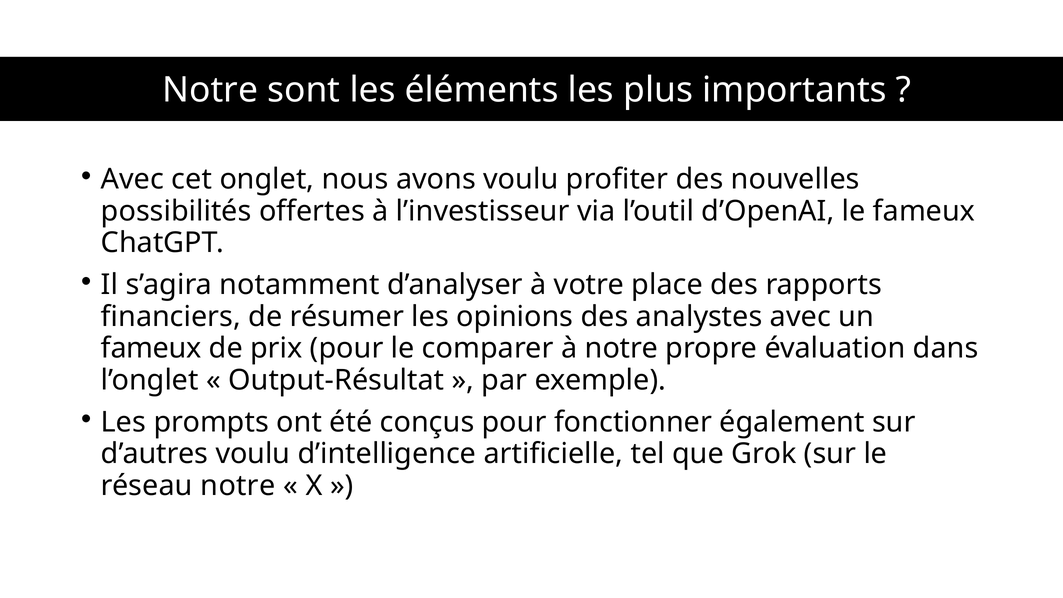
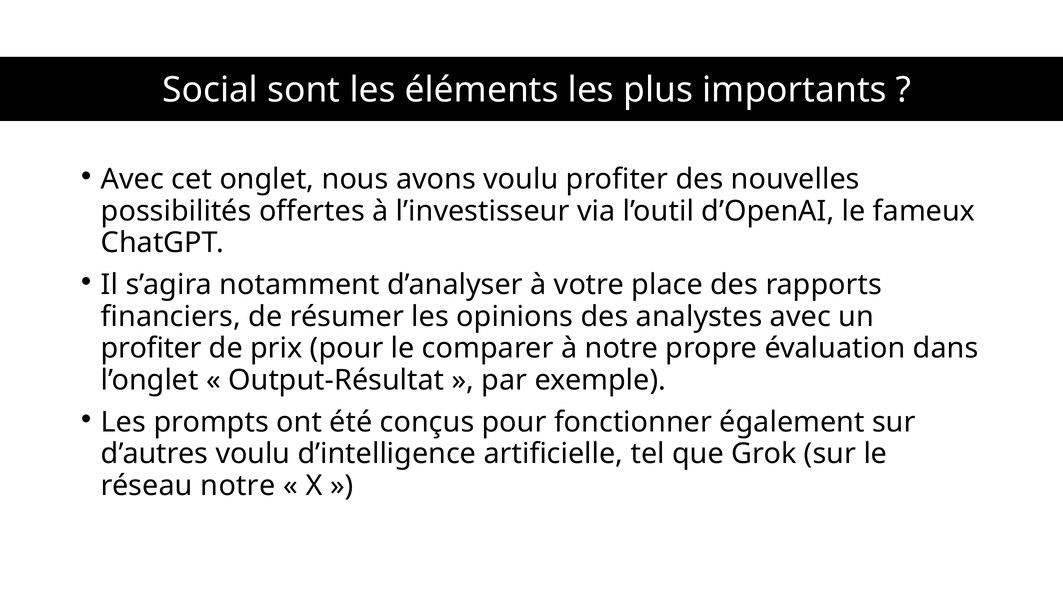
Notre at (210, 90): Notre -> Social
fameux at (151, 348): fameux -> profiter
